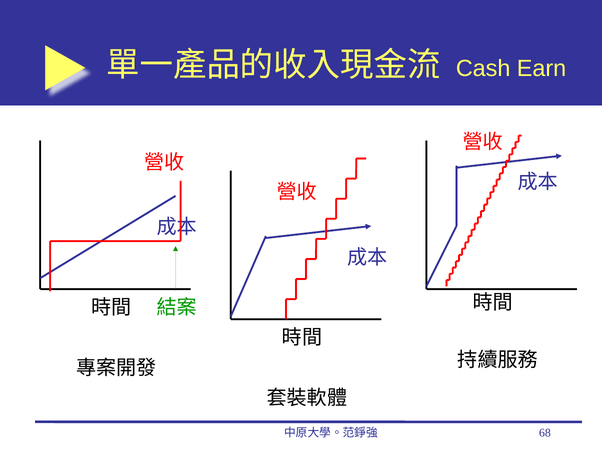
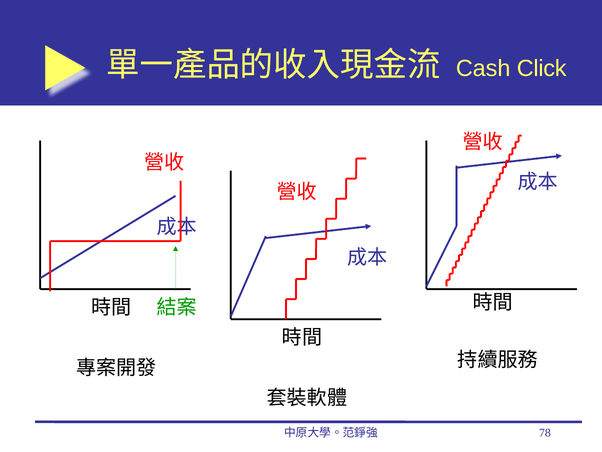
Earn: Earn -> Click
68: 68 -> 78
